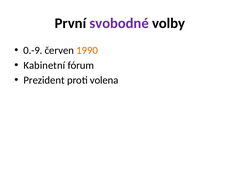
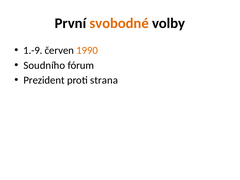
svobodné colour: purple -> orange
0.-9: 0.-9 -> 1.-9
Kabinetní: Kabinetní -> Soudního
volena: volena -> strana
